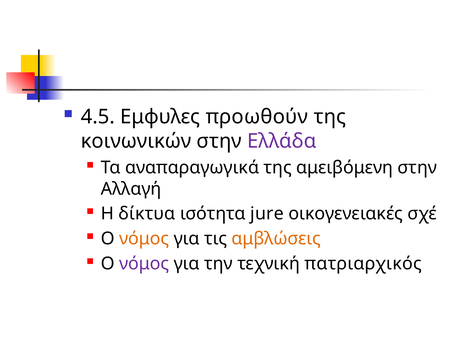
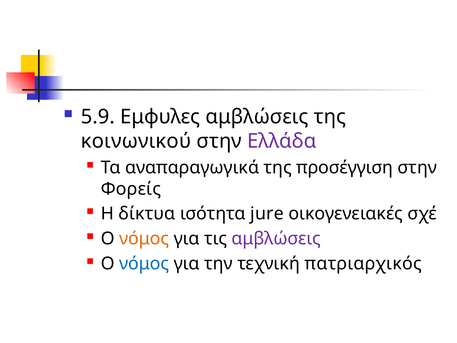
4.5: 4.5 -> 5.9
Εμφυλες προωθούν: προωθούν -> αμβλώσεις
κοινωνικών: κοινωνικών -> κοινωνικού
αμειβόμενη: αμειβόμενη -> προσέγγιση
Αλλαγή: Αλλαγή -> Φορείς
αμβλώσεις at (276, 239) colour: orange -> purple
νόμος at (144, 263) colour: purple -> blue
